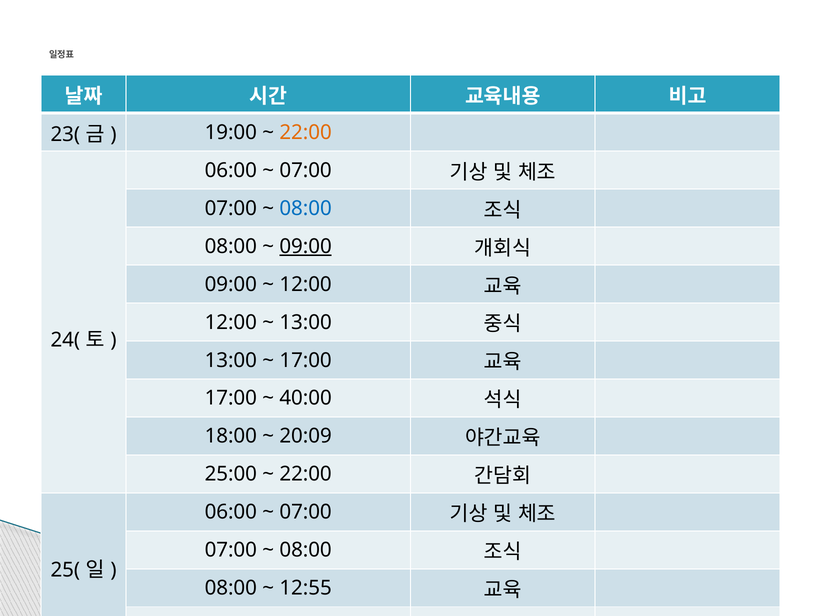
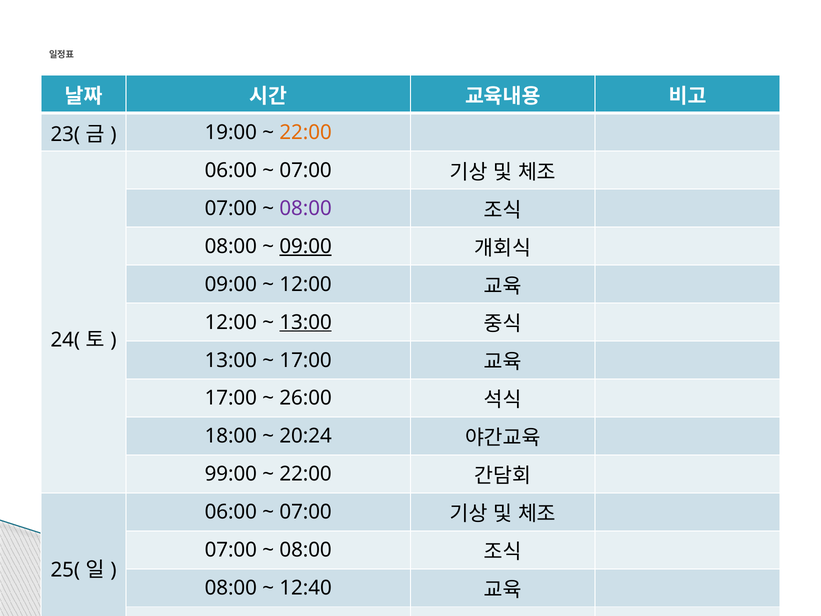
08:00 at (306, 208) colour: blue -> purple
13:00 at (306, 322) underline: none -> present
40:00: 40:00 -> 26:00
20:09: 20:09 -> 20:24
25:00: 25:00 -> 99:00
12:55: 12:55 -> 12:40
